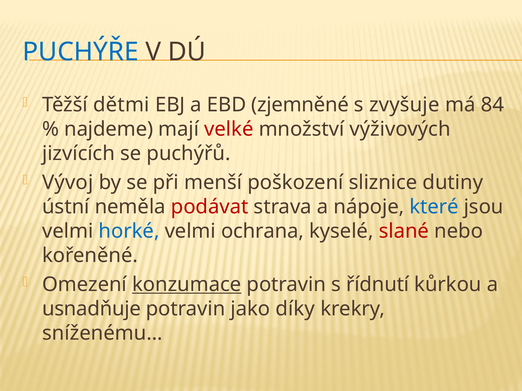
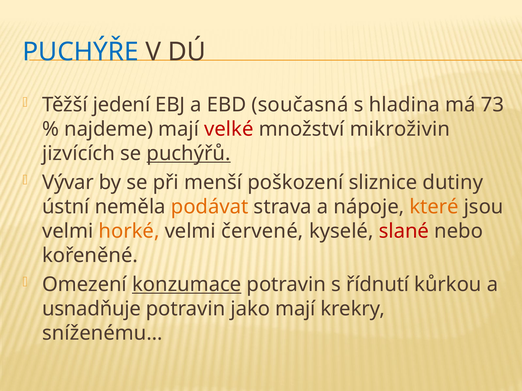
dětmi: dětmi -> jedení
zjemněné: zjemněné -> současná
zvyšuje: zvyšuje -> hladina
84: 84 -> 73
výživových: výživových -> mikroživin
puchýřů underline: none -> present
Vývoj: Vývoj -> Vývar
podávat colour: red -> orange
které colour: blue -> orange
horké colour: blue -> orange
ochrana: ochrana -> červené
jako díky: díky -> mají
